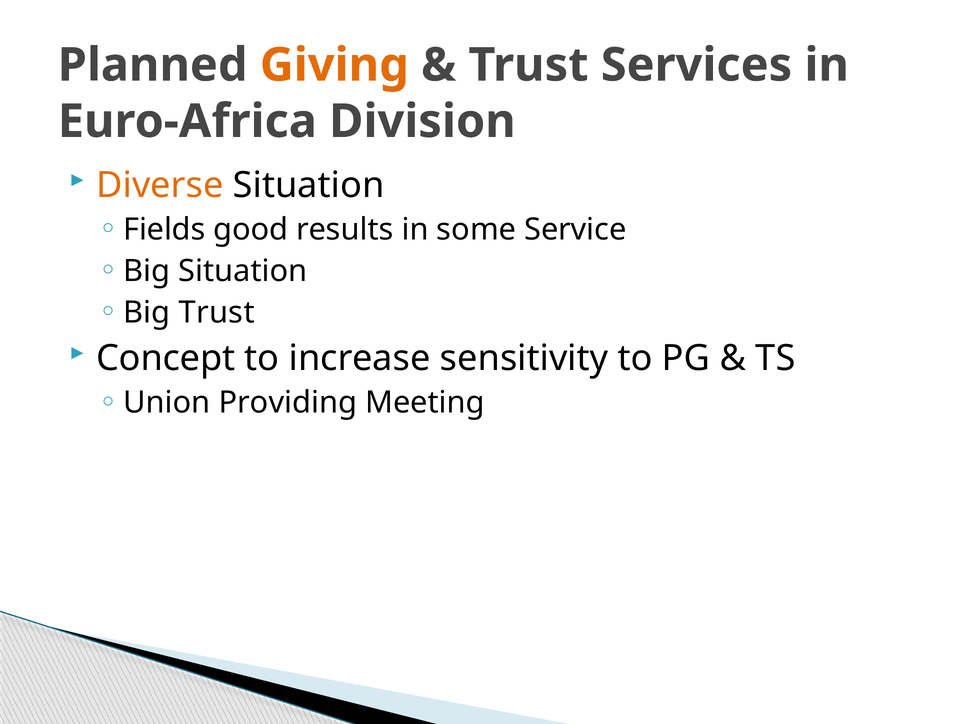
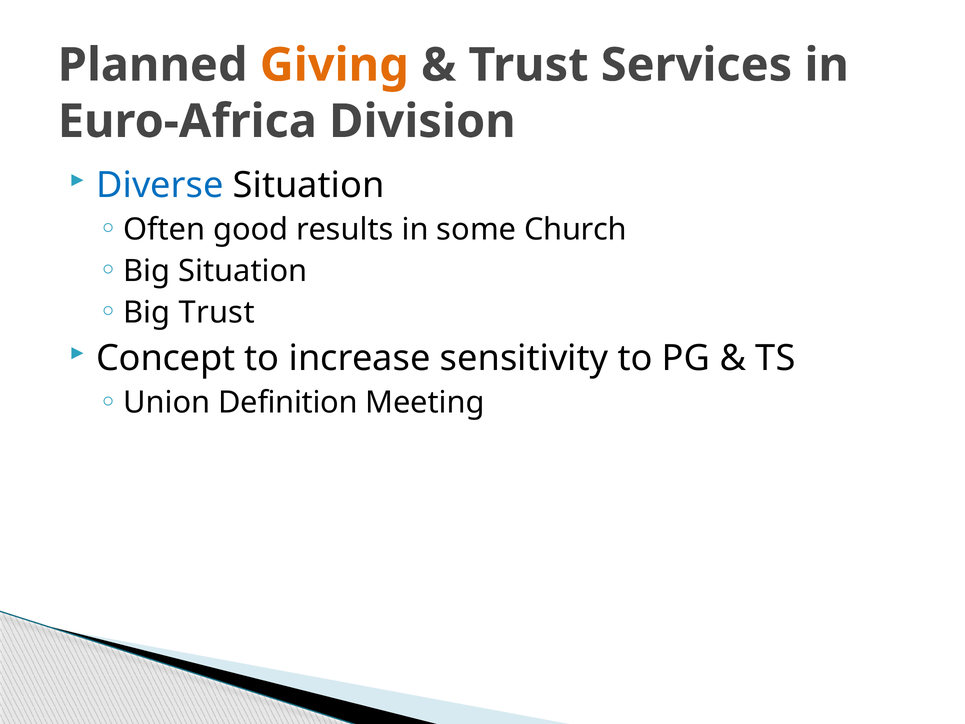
Diverse colour: orange -> blue
Fields: Fields -> Often
Service: Service -> Church
Providing: Providing -> Definition
